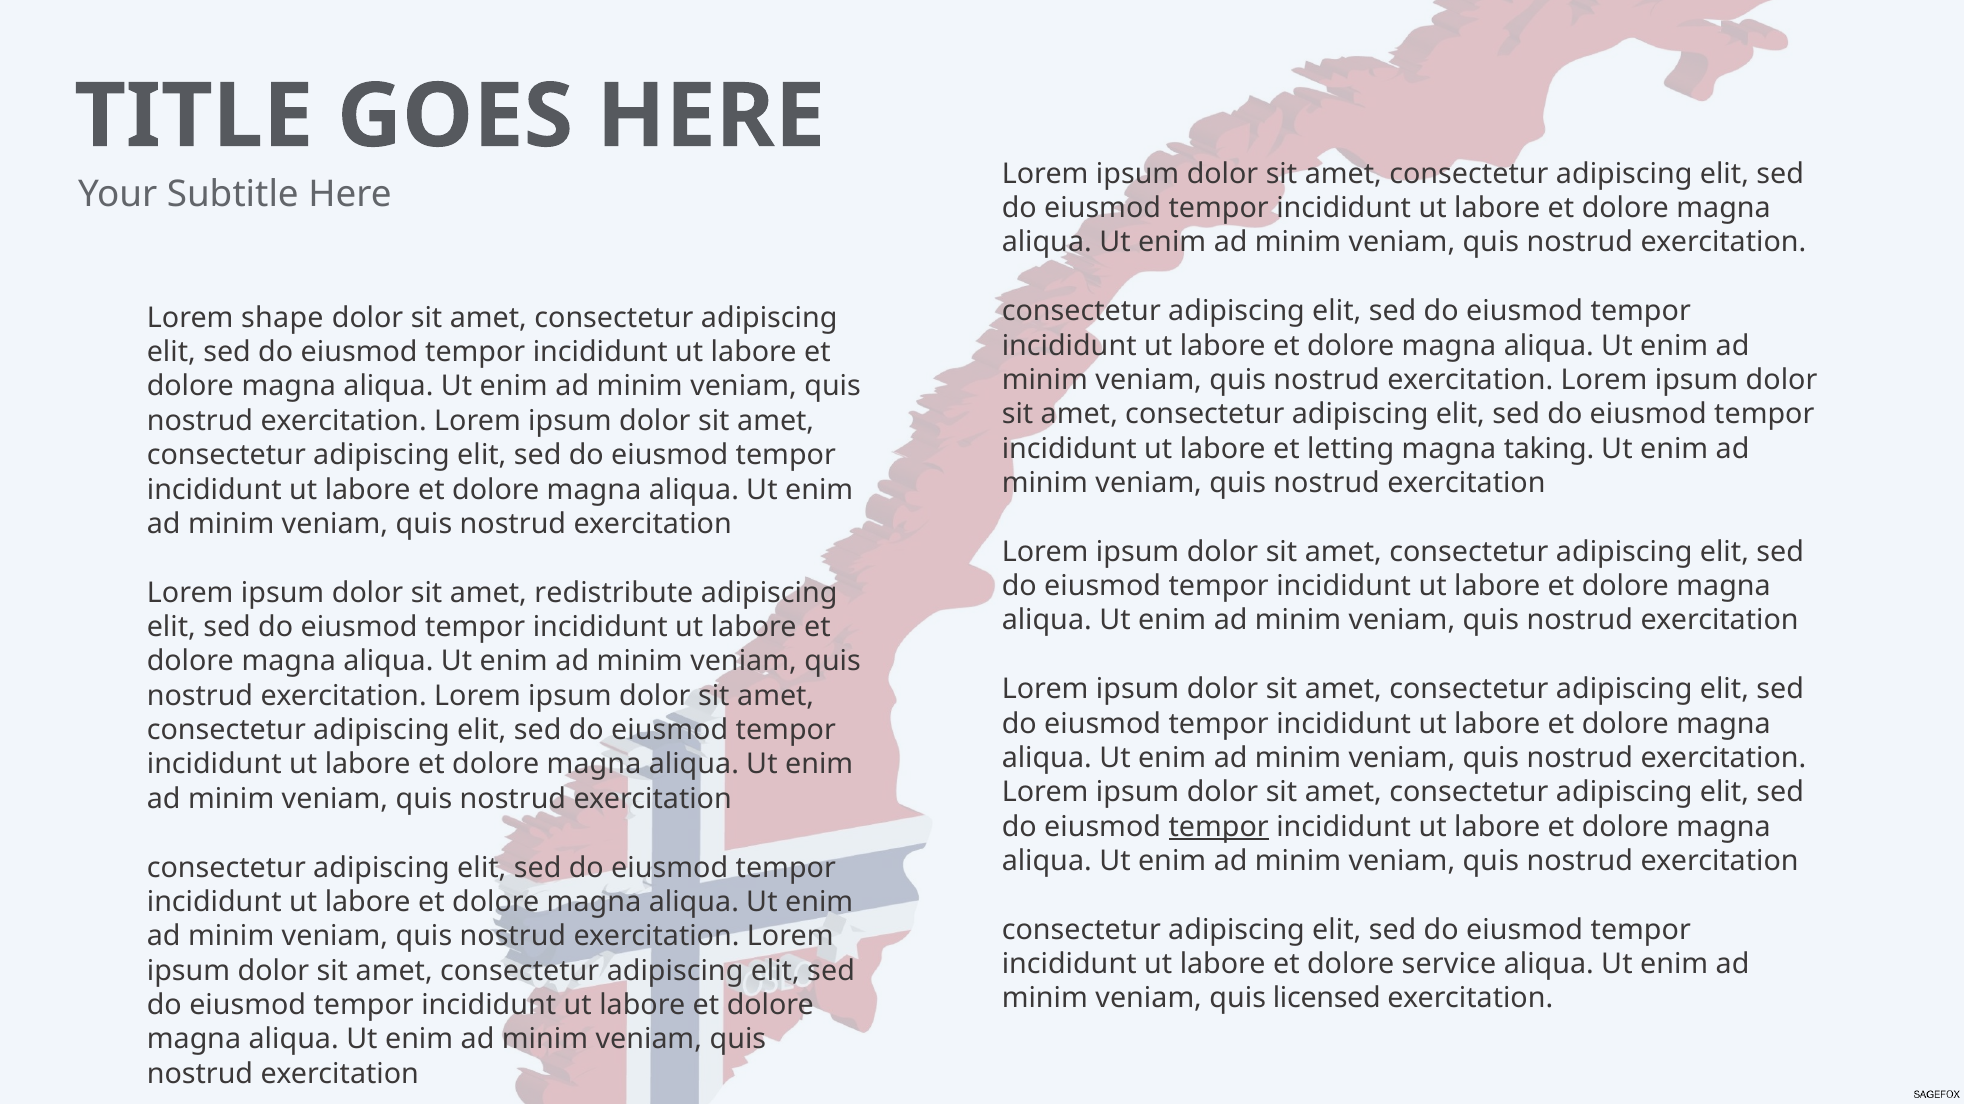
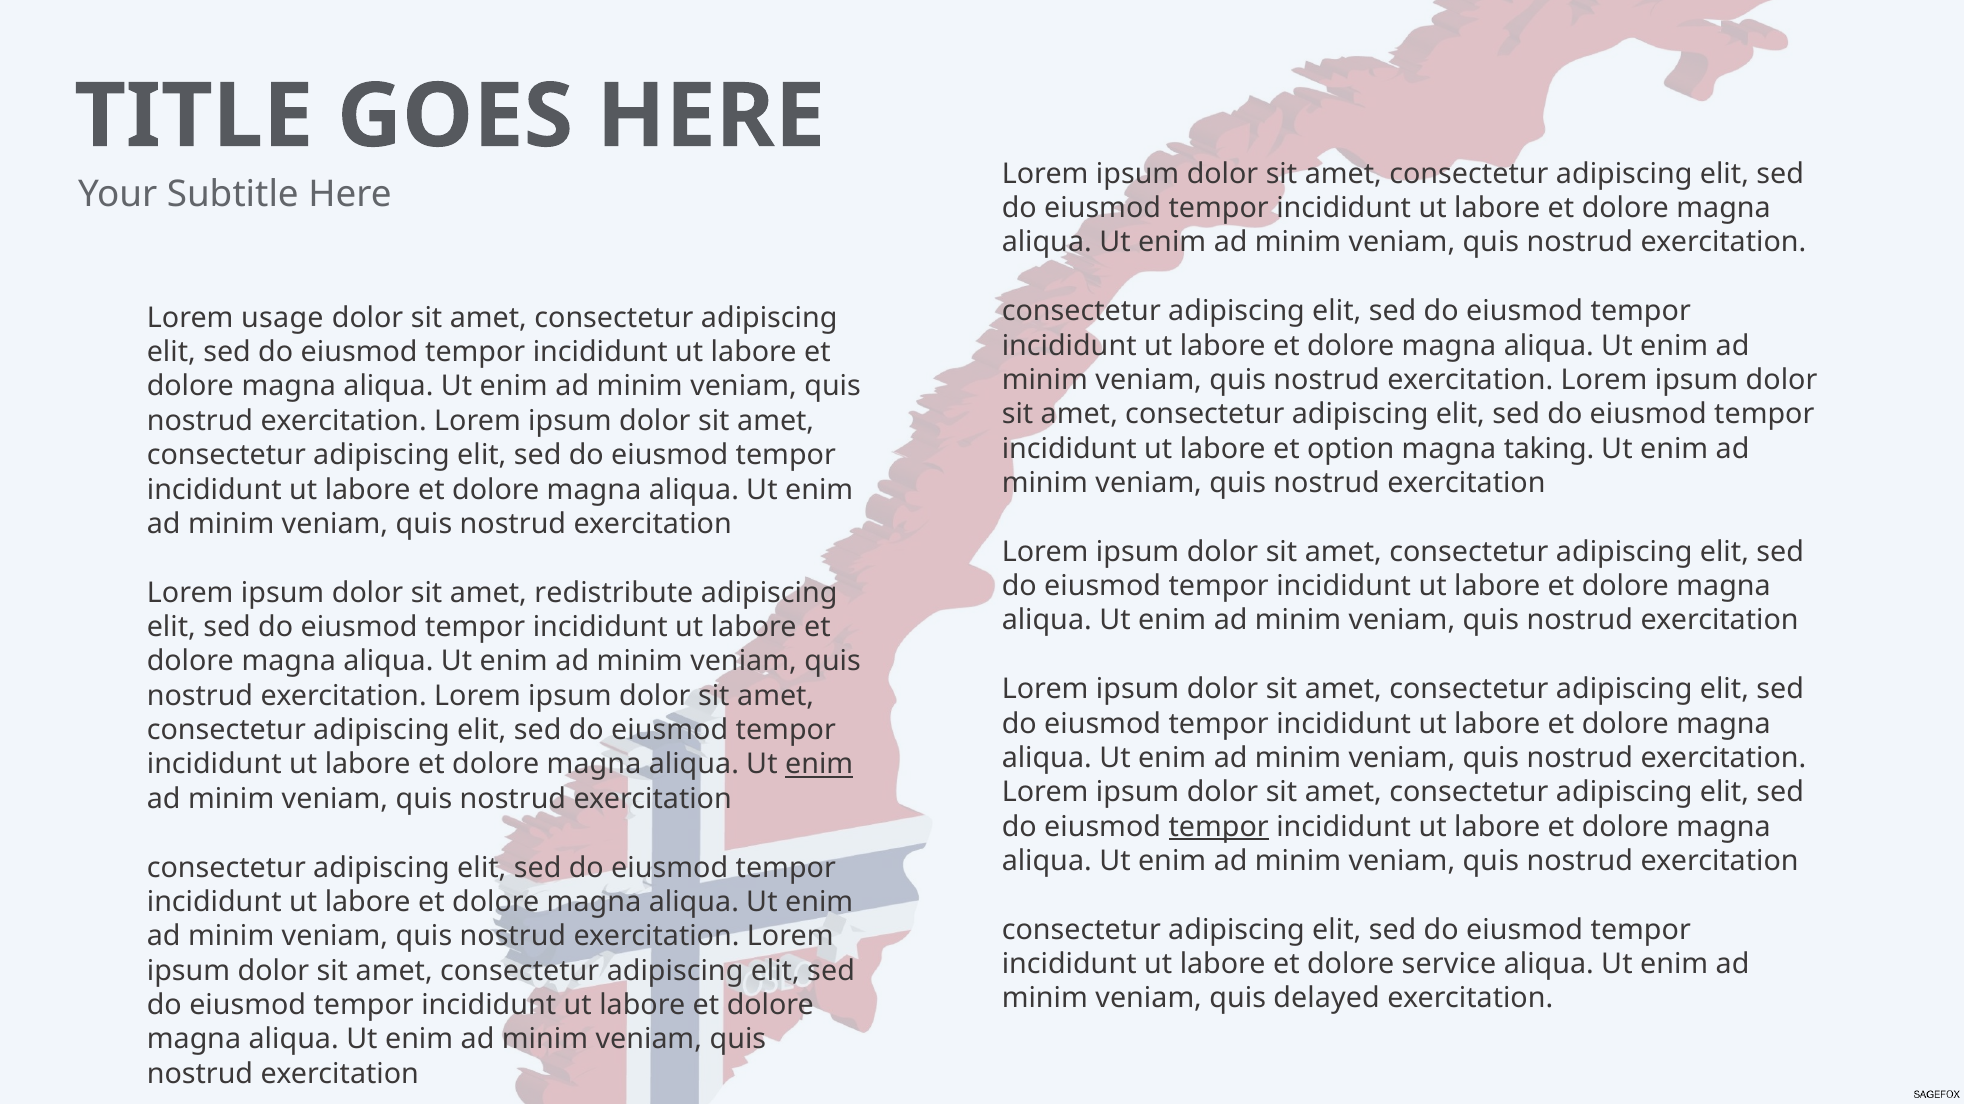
shape: shape -> usage
letting: letting -> option
enim at (819, 765) underline: none -> present
licensed: licensed -> delayed
